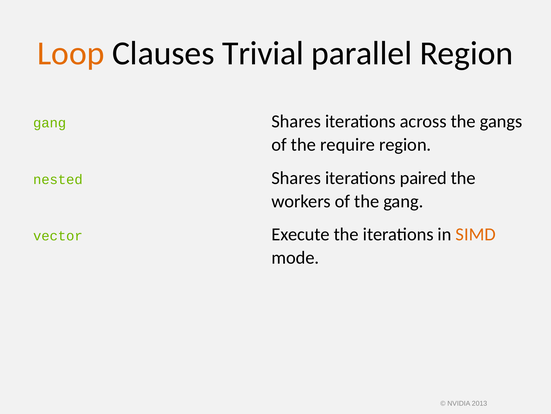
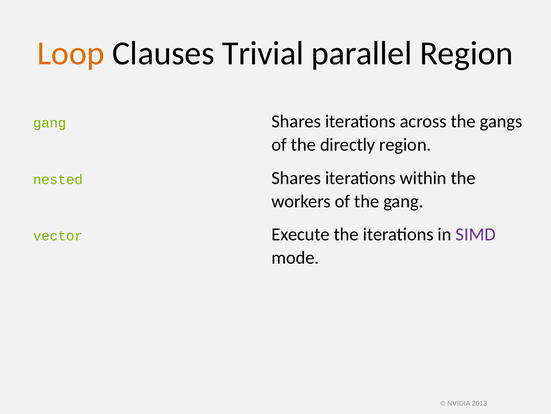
require: require -> directly
paired: paired -> within
SIMD colour: orange -> purple
